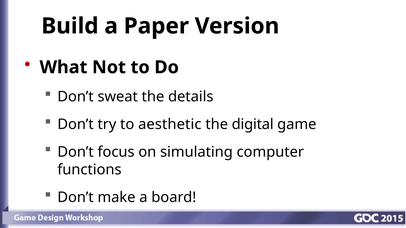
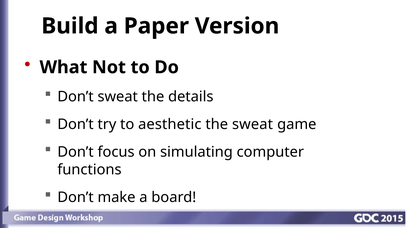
the digital: digital -> sweat
